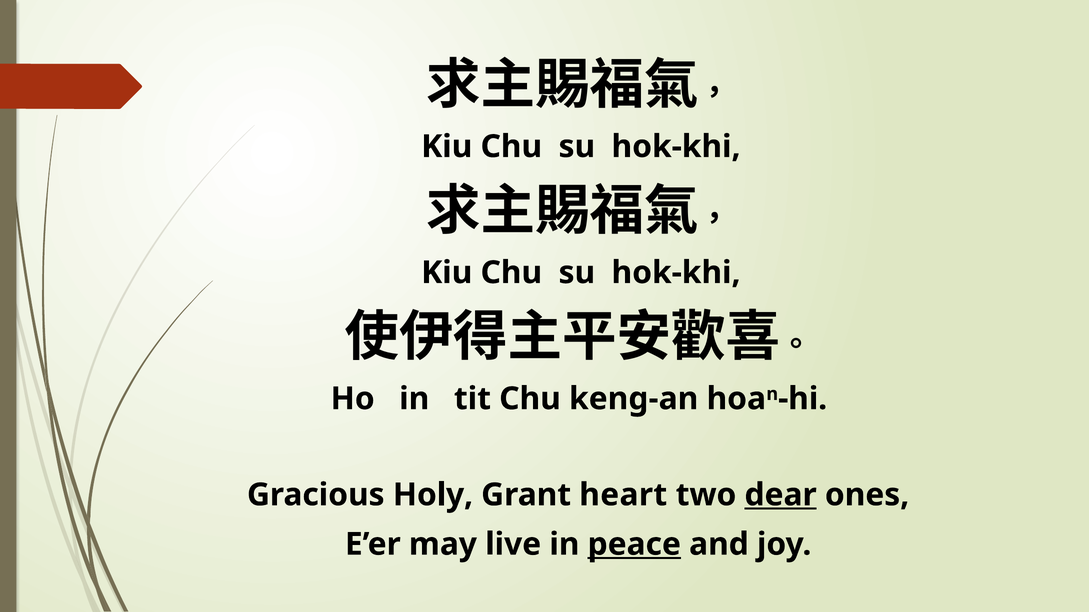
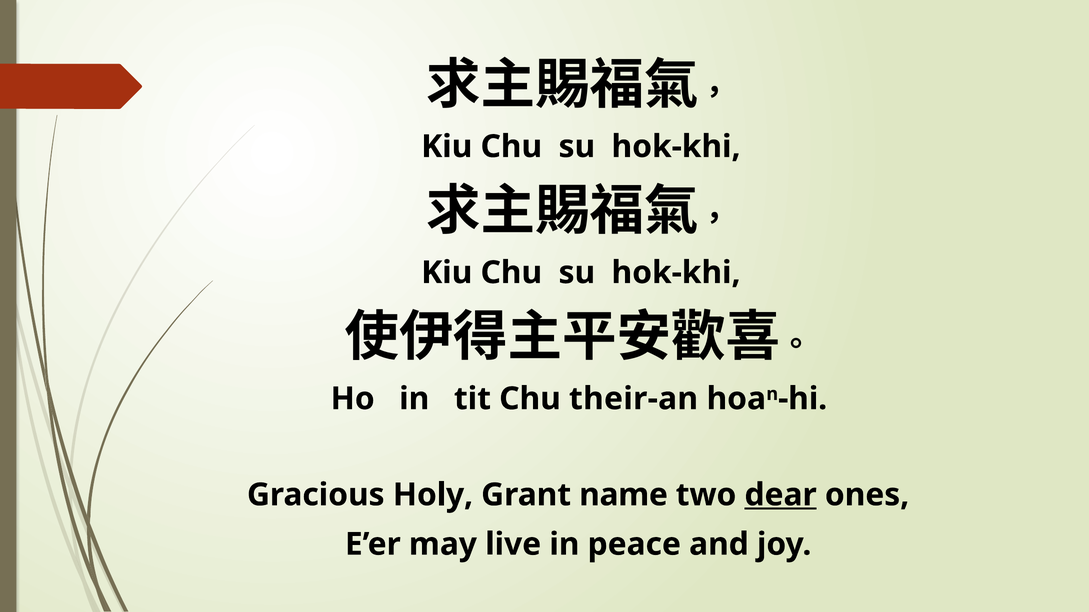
keng-an: keng-an -> their-an
heart: heart -> name
peace underline: present -> none
